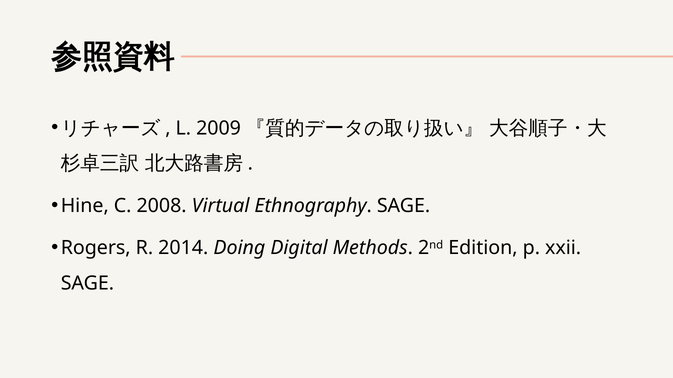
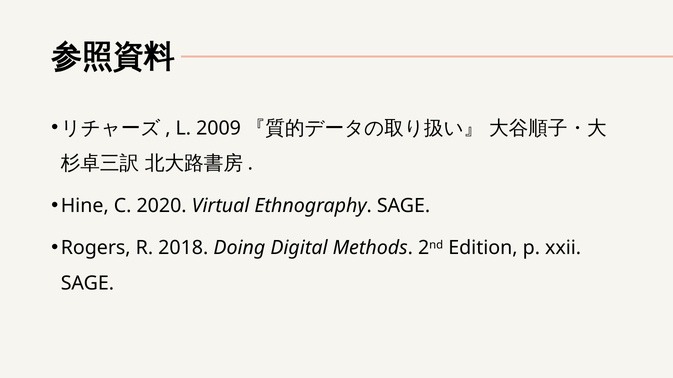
2008: 2008 -> 2020
2014: 2014 -> 2018
